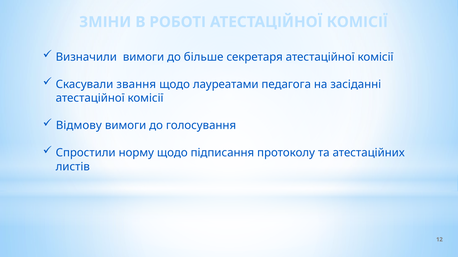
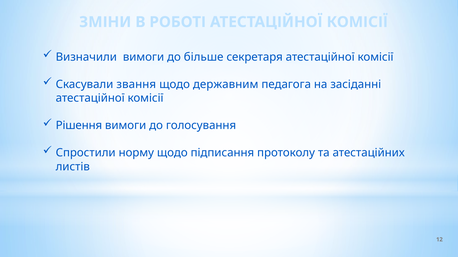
лауреатами: лауреатами -> державним
Відмову: Відмову -> Рішення
